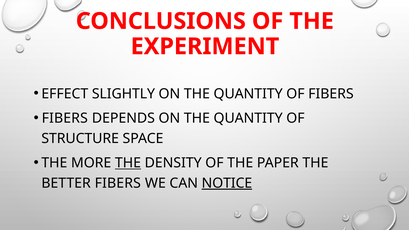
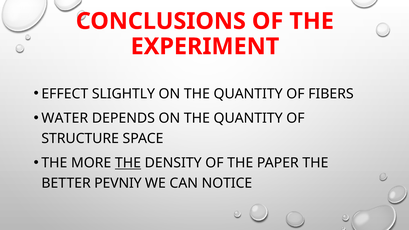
FIBERS at (65, 118): FIBERS -> WATER
BETTER FIBERS: FIBERS -> PEVNIY
NOTICE underline: present -> none
